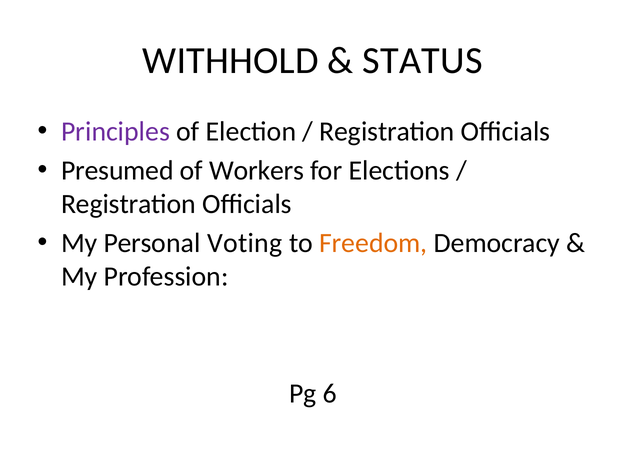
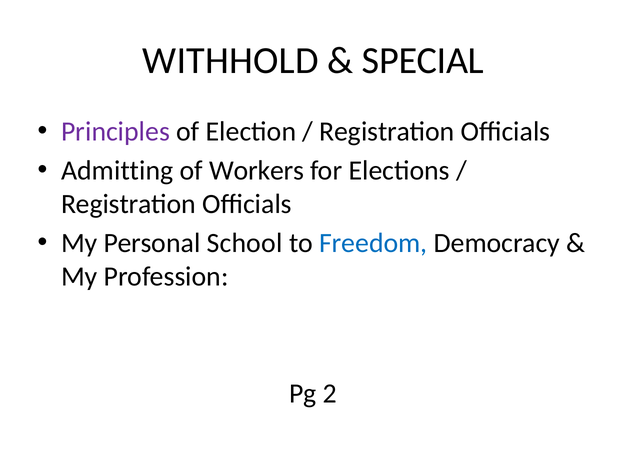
STATUS: STATUS -> SPECIAL
Presumed: Presumed -> Admitting
Voting: Voting -> School
Freedom colour: orange -> blue
6: 6 -> 2
